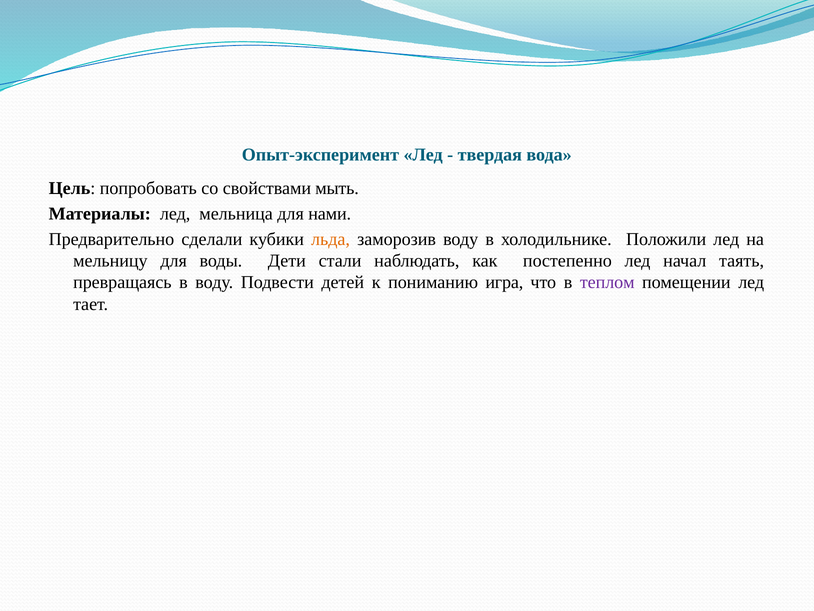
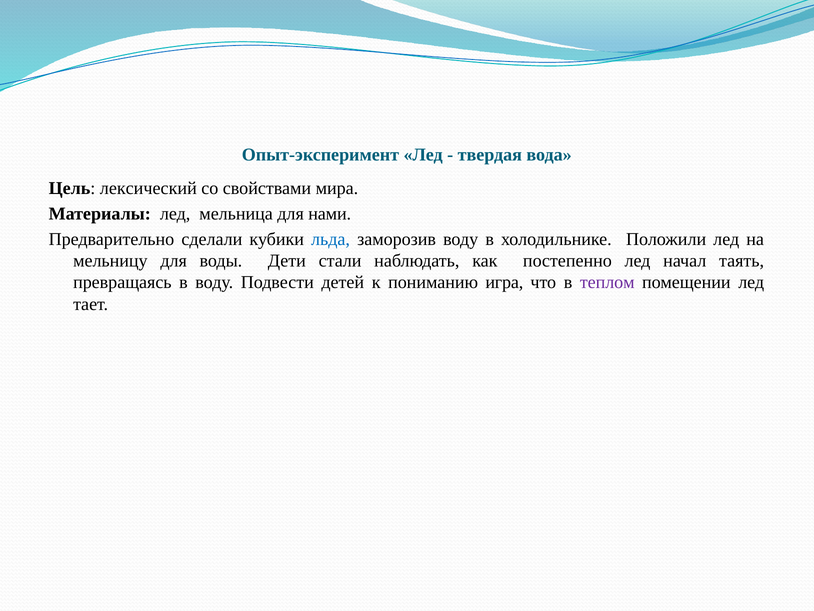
попробовать: попробовать -> лексический
мыть: мыть -> мира
льда colour: orange -> blue
